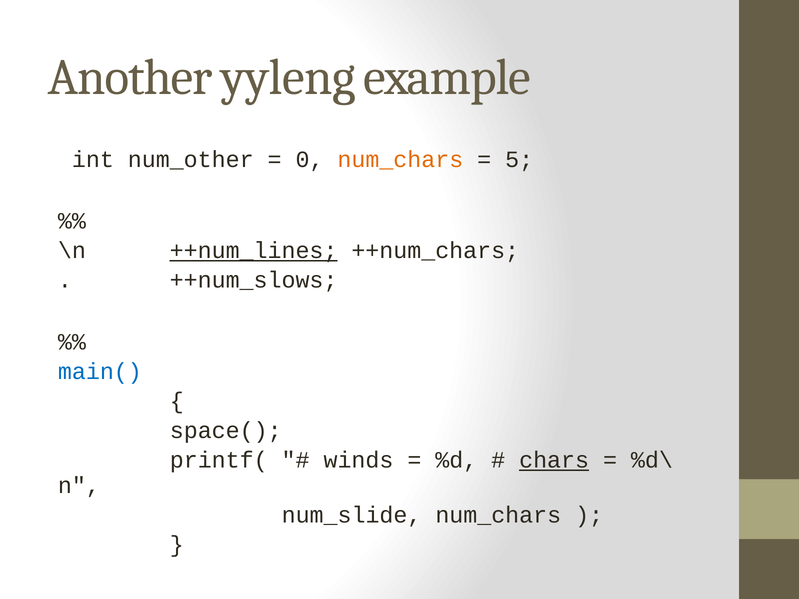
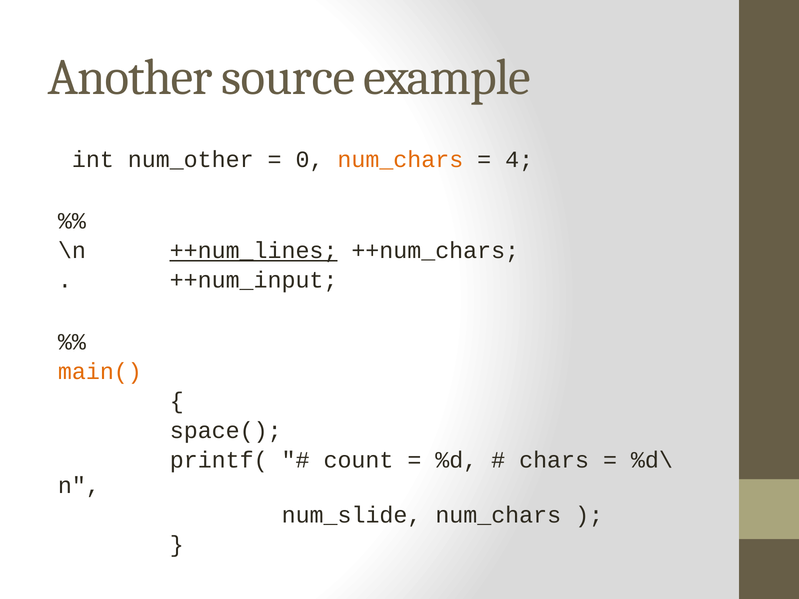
yyleng: yyleng -> source
5: 5 -> 4
++num_slows: ++num_slows -> ++num_input
main( colour: blue -> orange
winds: winds -> count
chars underline: present -> none
